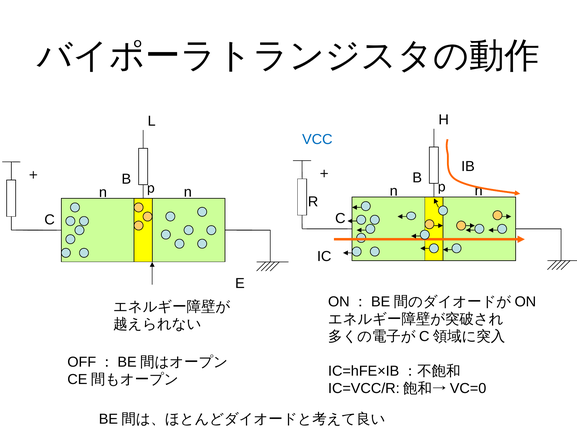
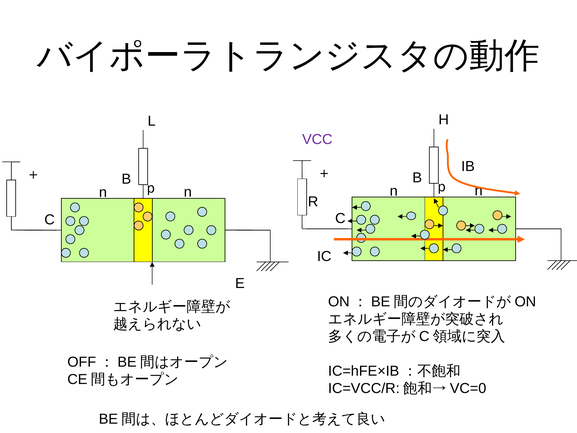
VCC colour: blue -> purple
